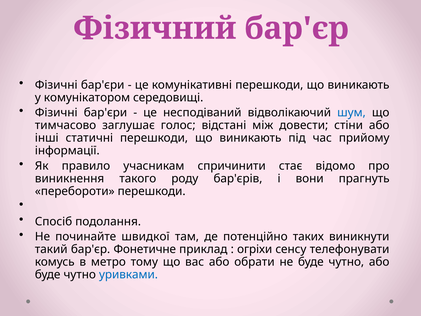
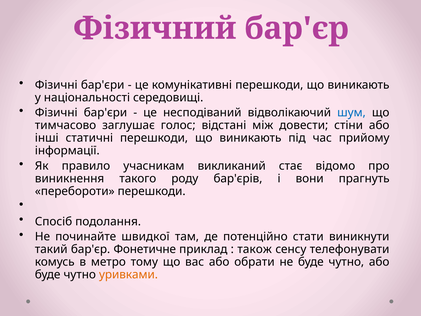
комунікатором: комунікатором -> національності
спричинити: спричинити -> викликаний
таких: таких -> стати
огріхи: огріхи -> також
уривками colour: blue -> orange
